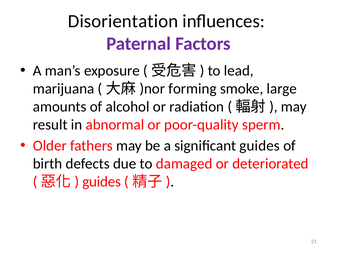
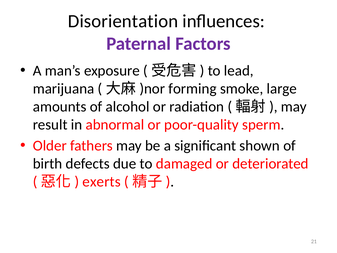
significant guides: guides -> shown
guides at (102, 182): guides -> exerts
